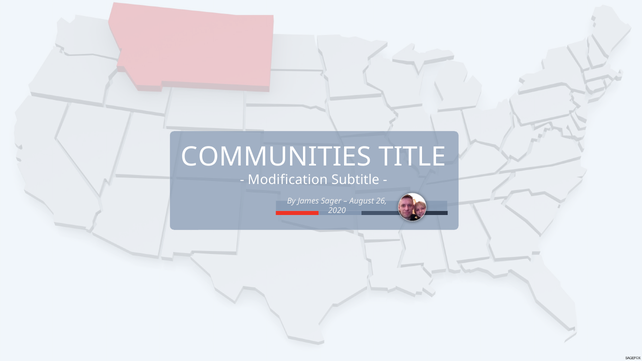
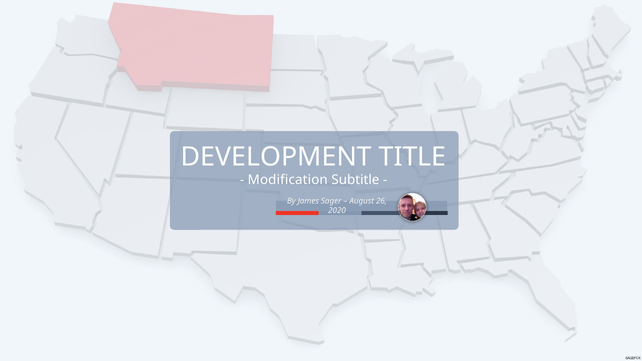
COMMUNITIES: COMMUNITIES -> DEVELOPMENT
